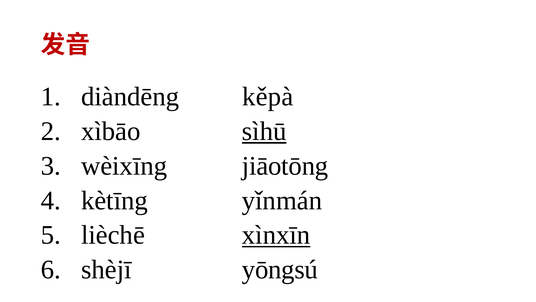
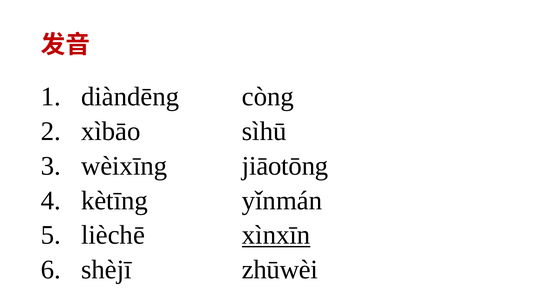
kěpà: kěpà -> còng
sìhū underline: present -> none
yōngsú: yōngsú -> zhūwèi
